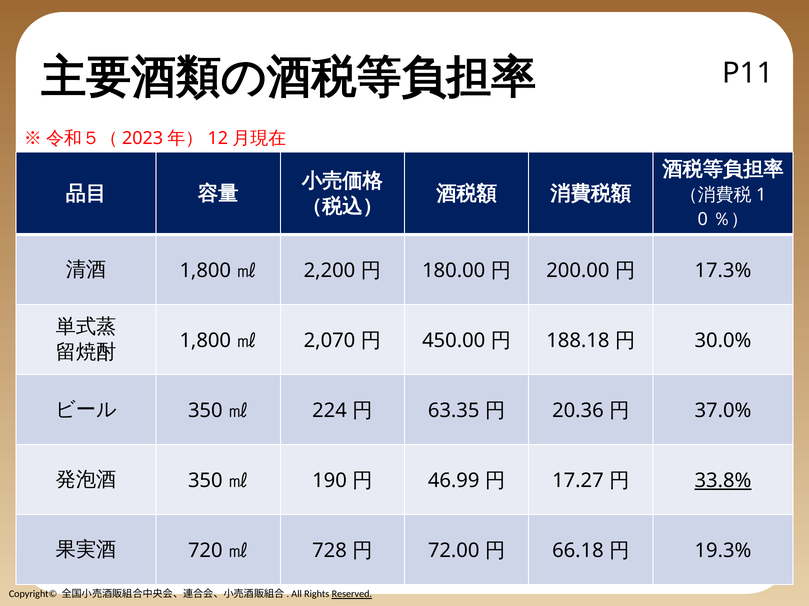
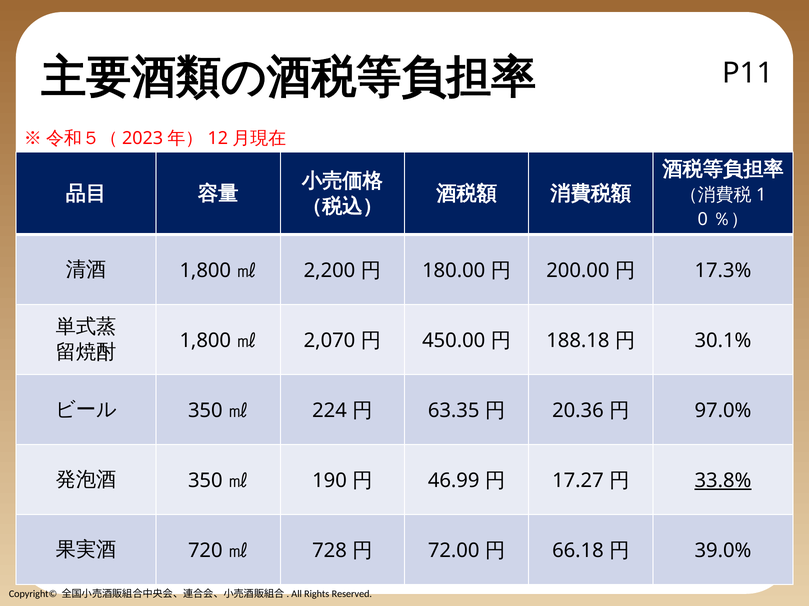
30.0%: 30.0% -> 30.1%
37.0%: 37.0% -> 97.0%
19.3%: 19.3% -> 39.0%
Reserved underline: present -> none
